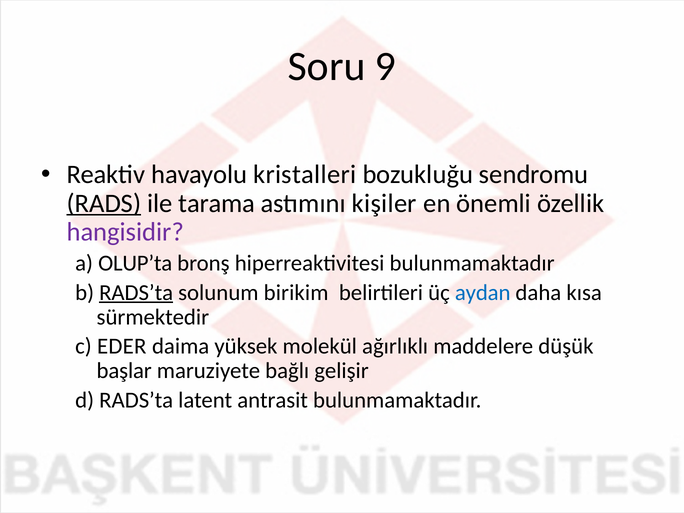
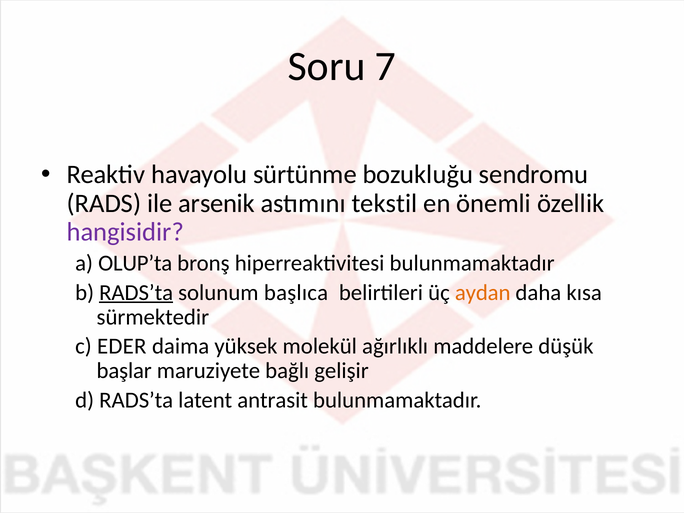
9: 9 -> 7
kristalleri: kristalleri -> sürtünme
RADS underline: present -> none
tarama: tarama -> arsenik
kişiler: kişiler -> tekstil
birikim: birikim -> başlıca
aydan colour: blue -> orange
